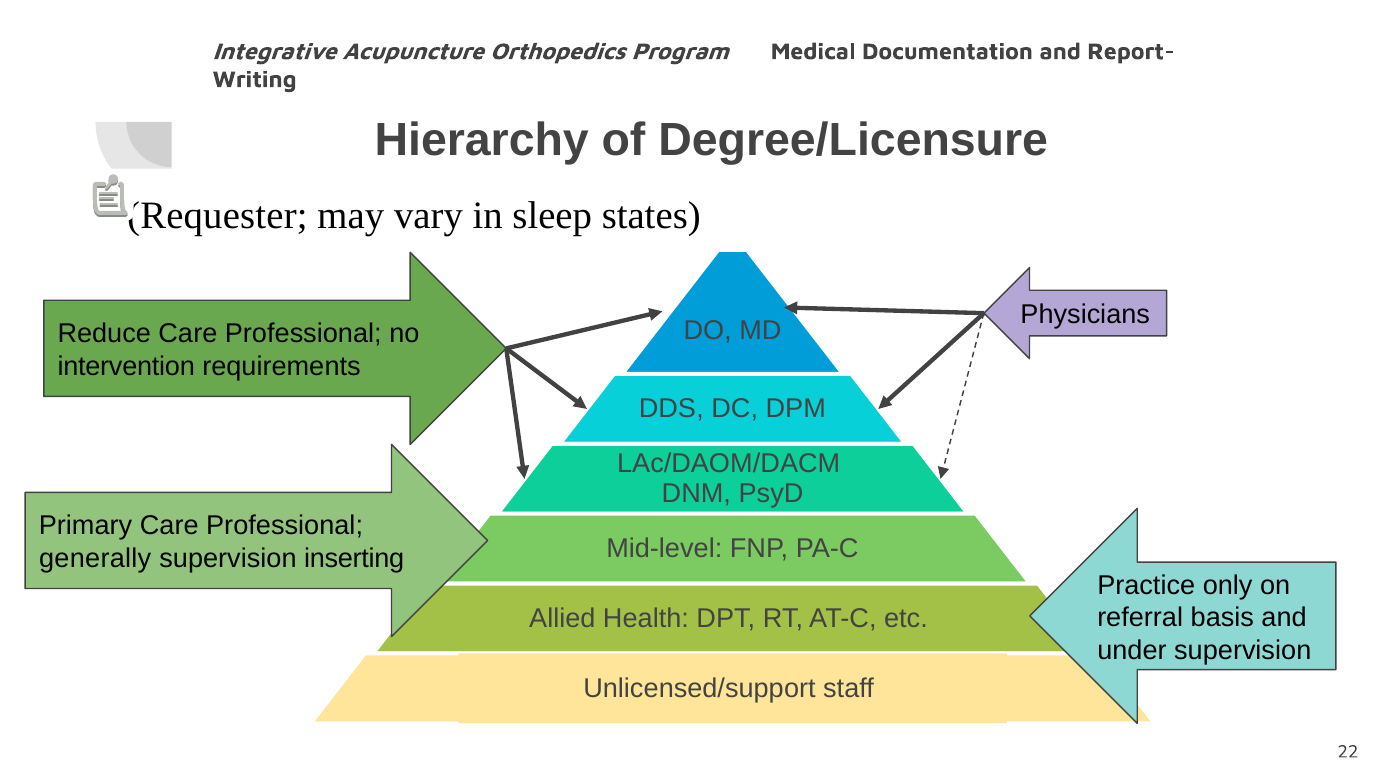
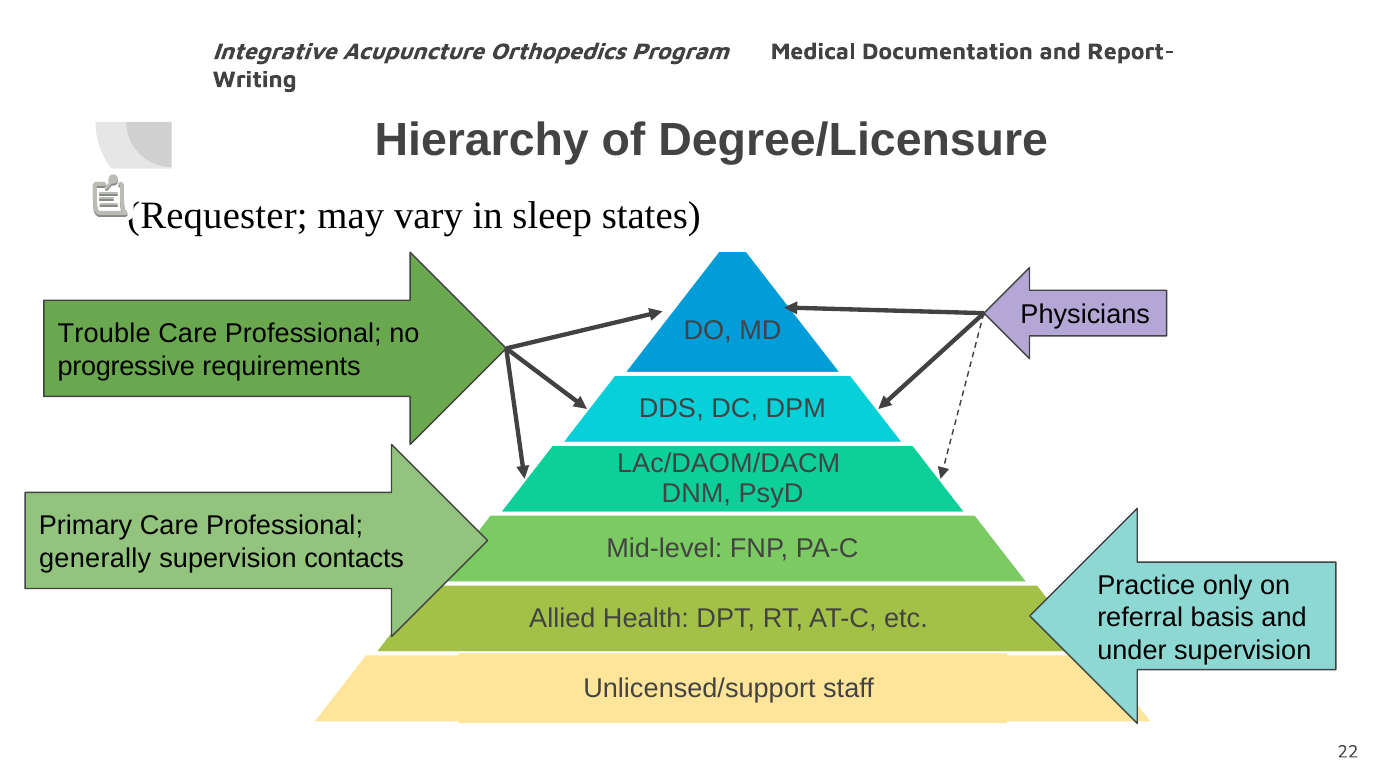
Reduce: Reduce -> Trouble
intervention: intervention -> progressive
inserting: inserting -> contacts
